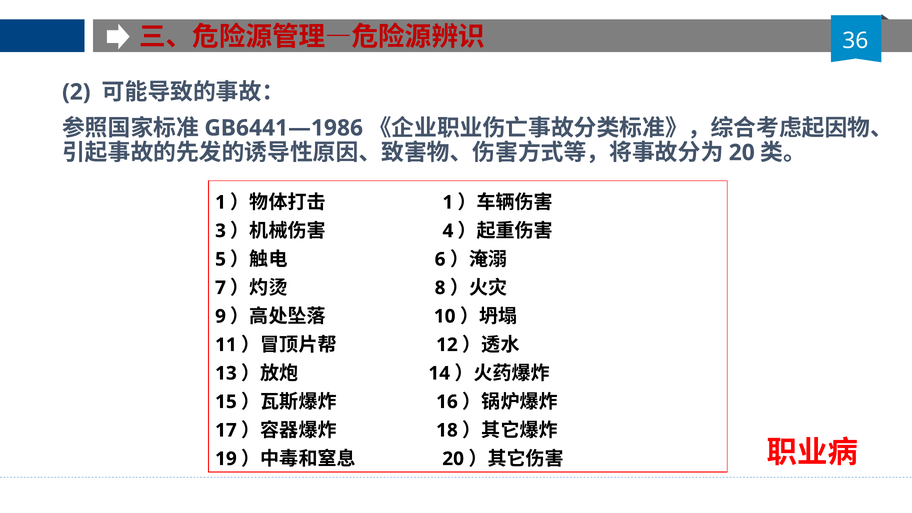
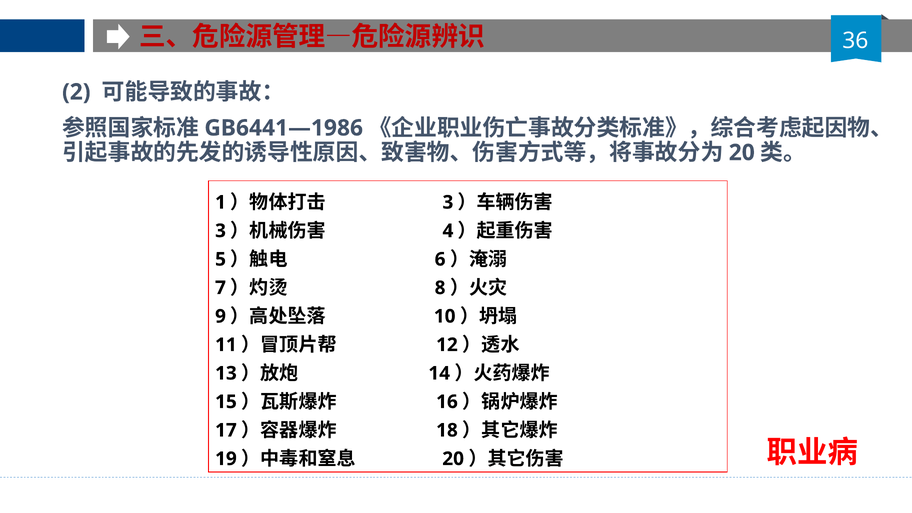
1 at (448, 202): 1 -> 3
